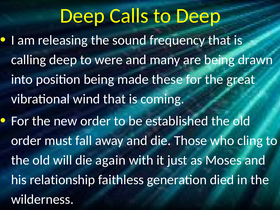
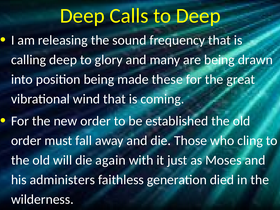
were: were -> glory
relationship: relationship -> administers
